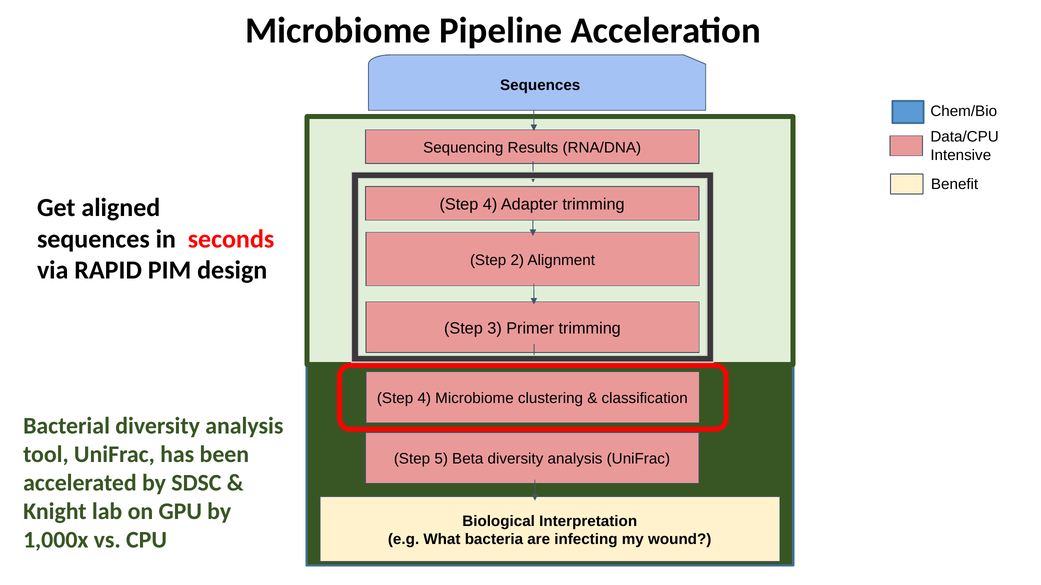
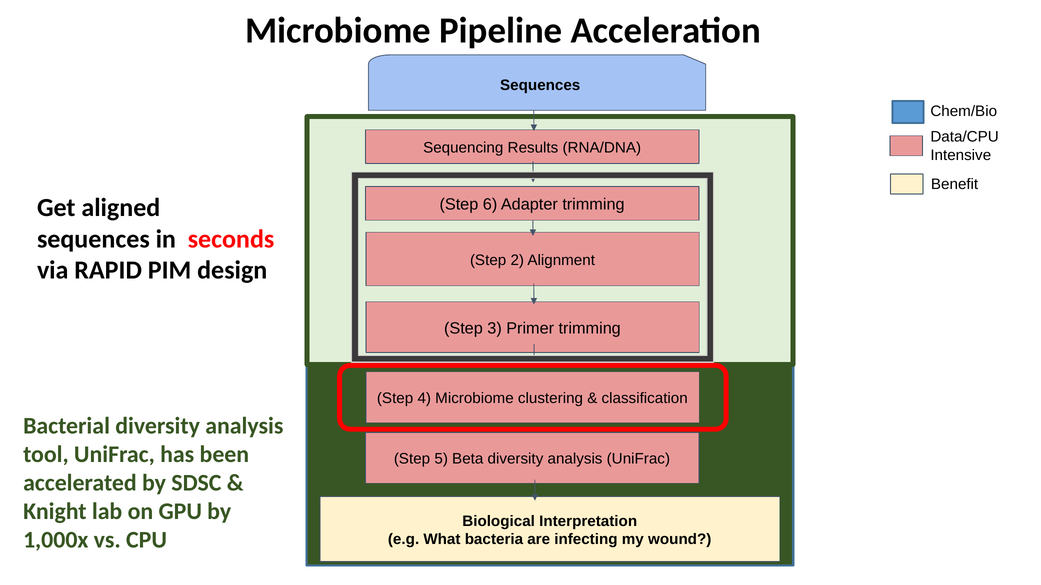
4 at (490, 205): 4 -> 6
